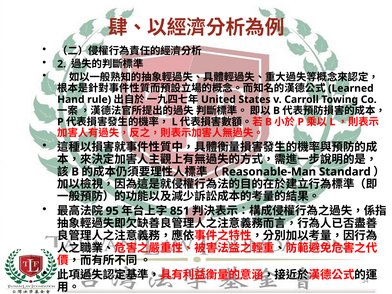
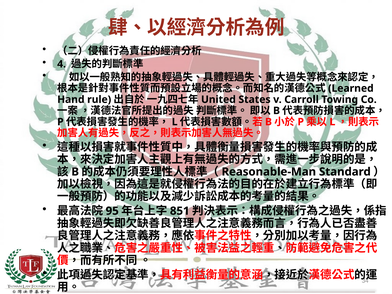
2: 2 -> 4
